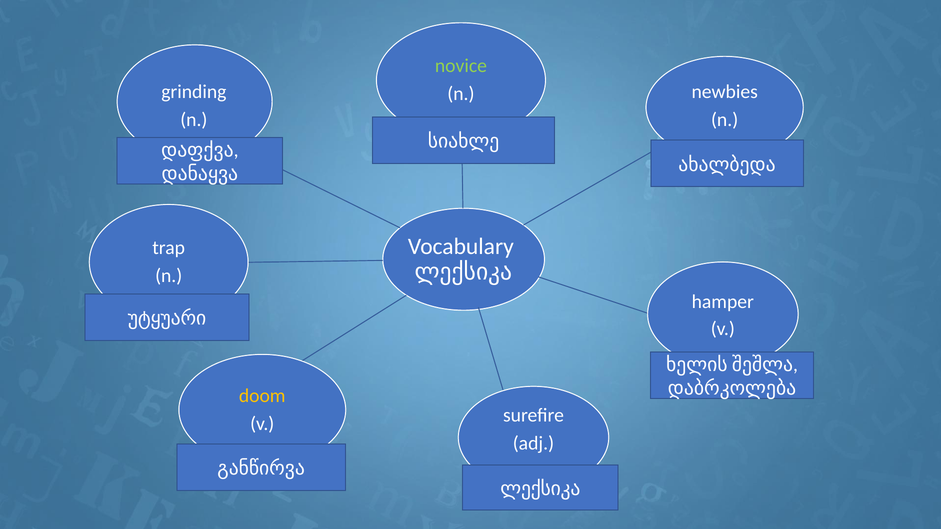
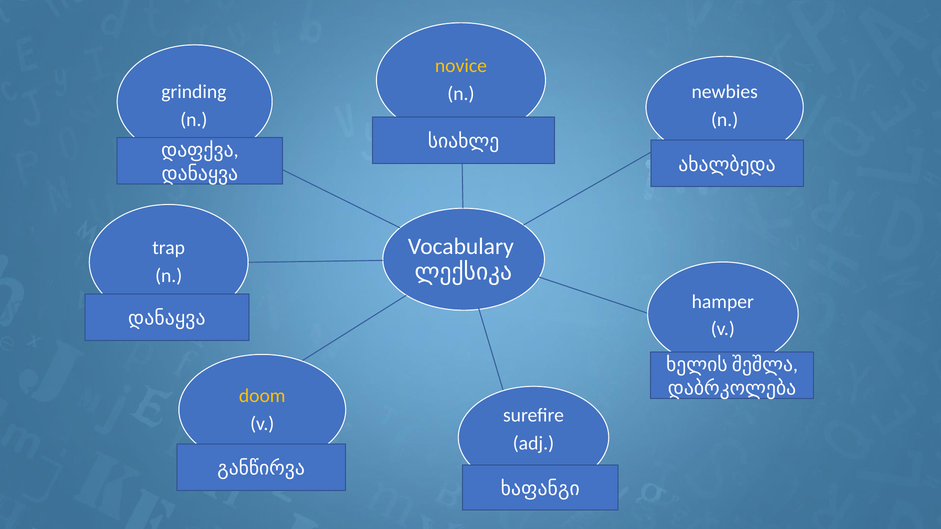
novice colour: light green -> yellow
უტყუარი at (167, 319): უტყუარი -> დანაყვა
ლექსიკა at (540, 489): ლექსიკა -> ხაფანგი
